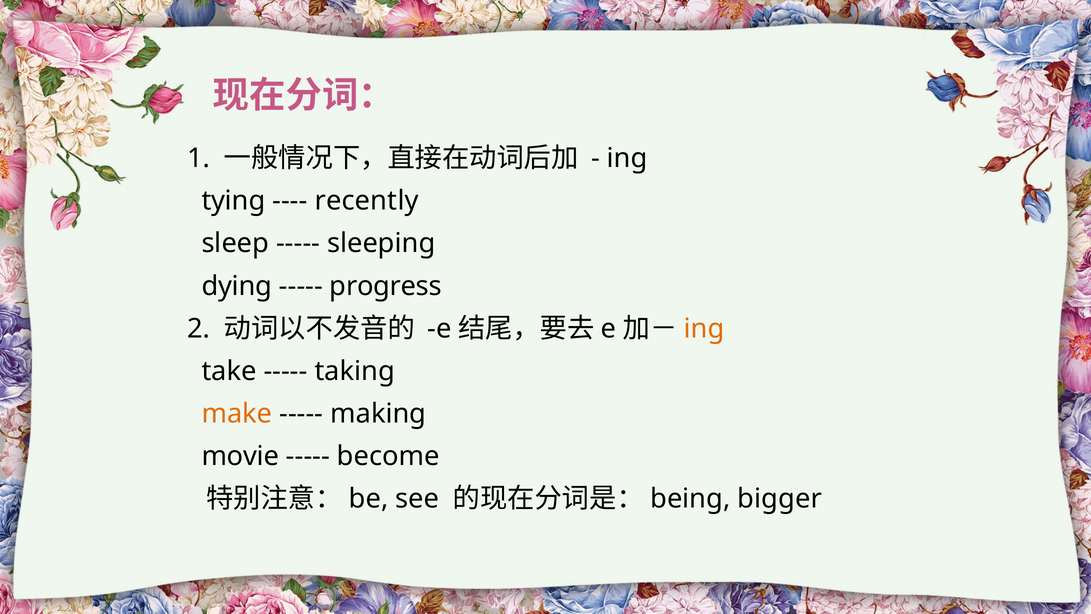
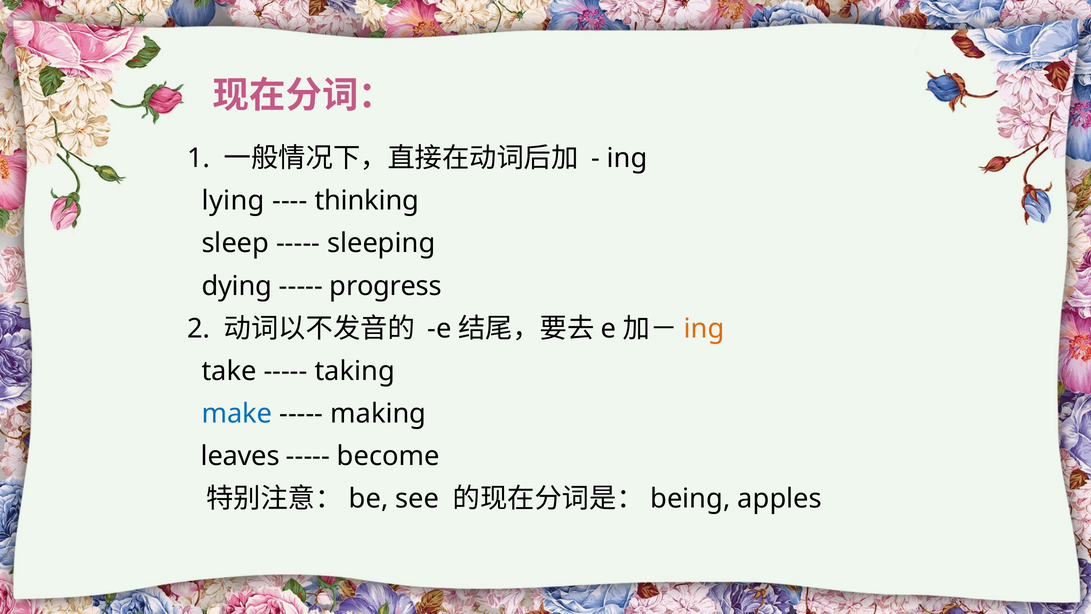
tying: tying -> lying
recently: recently -> thinking
make colour: orange -> blue
movie: movie -> leaves
bigger: bigger -> apples
